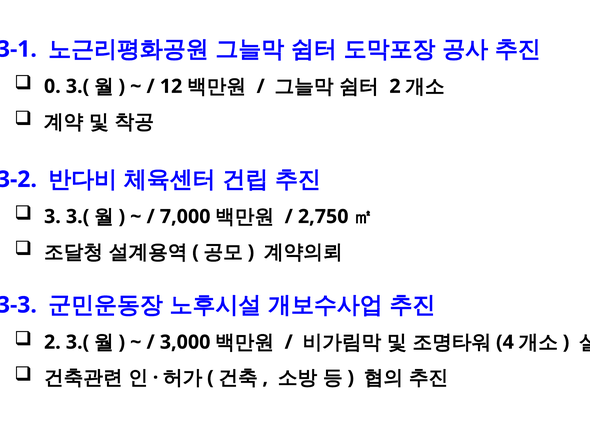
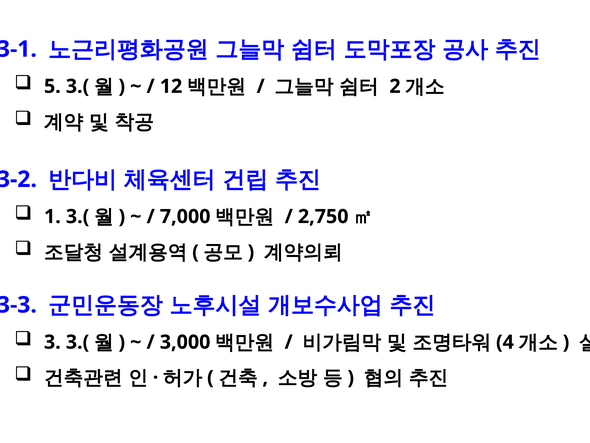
0: 0 -> 5
3: 3 -> 1
2 at (52, 342): 2 -> 3
